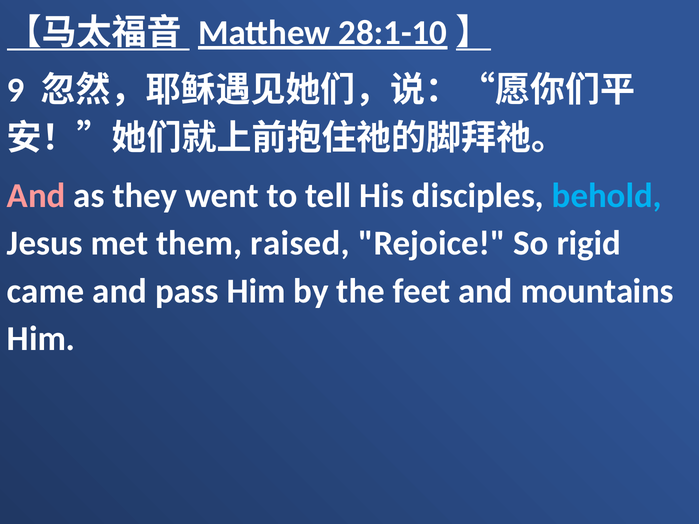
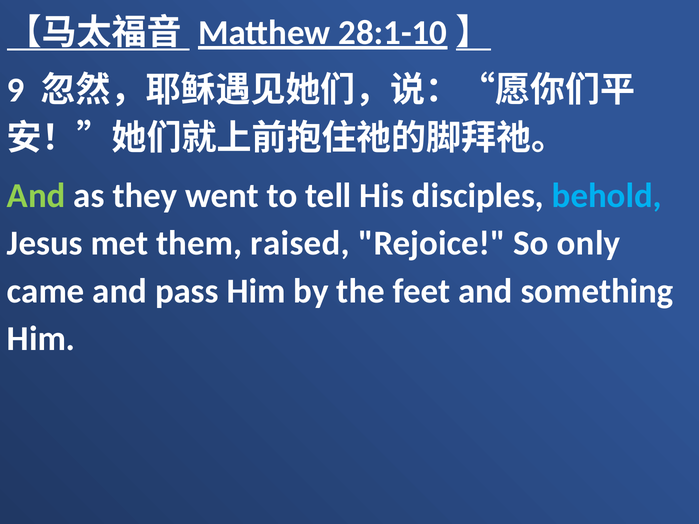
And at (36, 196) colour: pink -> light green
rigid: rigid -> only
mountains: mountains -> something
